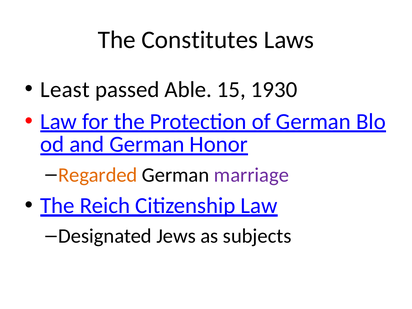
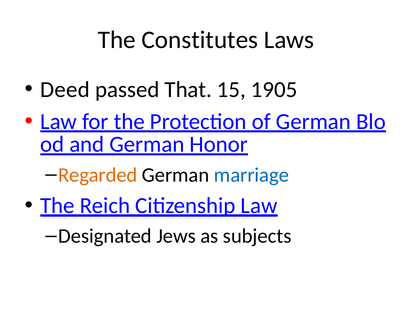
Least: Least -> Deed
Able: Able -> That
1930: 1930 -> 1905
marriage colour: purple -> blue
